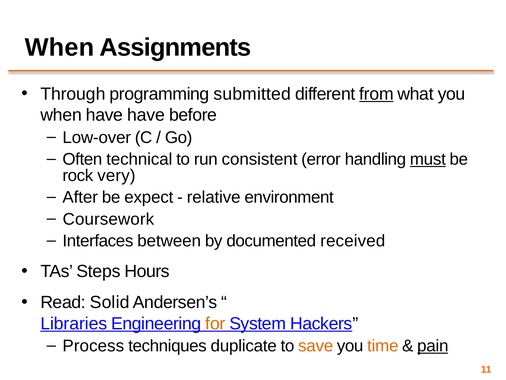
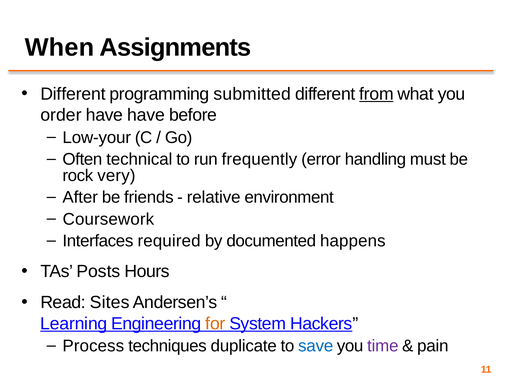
Through at (73, 94): Through -> Different
when at (61, 115): when -> order
Low-over: Low-over -> Low-your
consistent: consistent -> frequently
must underline: present -> none
expect: expect -> friends
between: between -> required
received: received -> happens
Steps: Steps -> Posts
Solid: Solid -> Sites
Libraries: Libraries -> Learning
save colour: orange -> blue
time colour: orange -> purple
pain underline: present -> none
